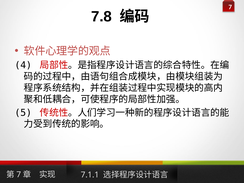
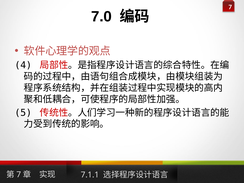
7.8: 7.8 -> 7.0
